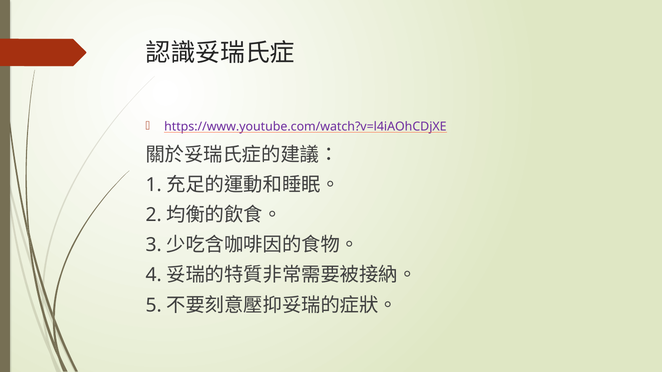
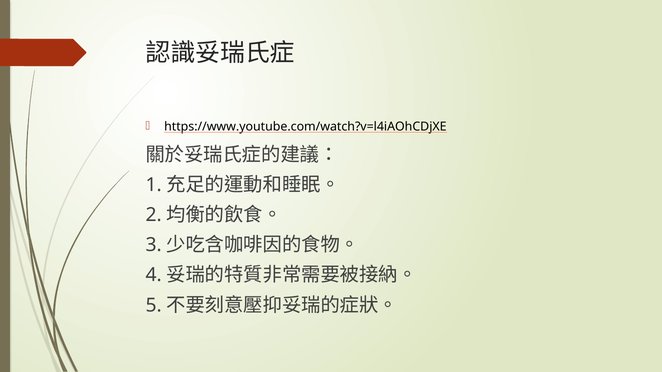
https://www.youtube.com/watch?v=l4iAOhCDjXE colour: purple -> black
